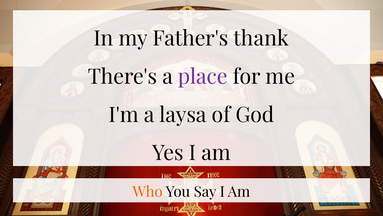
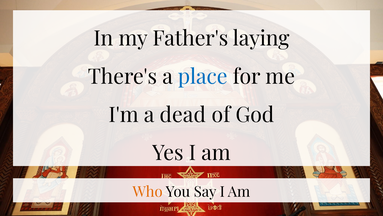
thank: thank -> laying
place colour: purple -> blue
laysa: laysa -> dead
